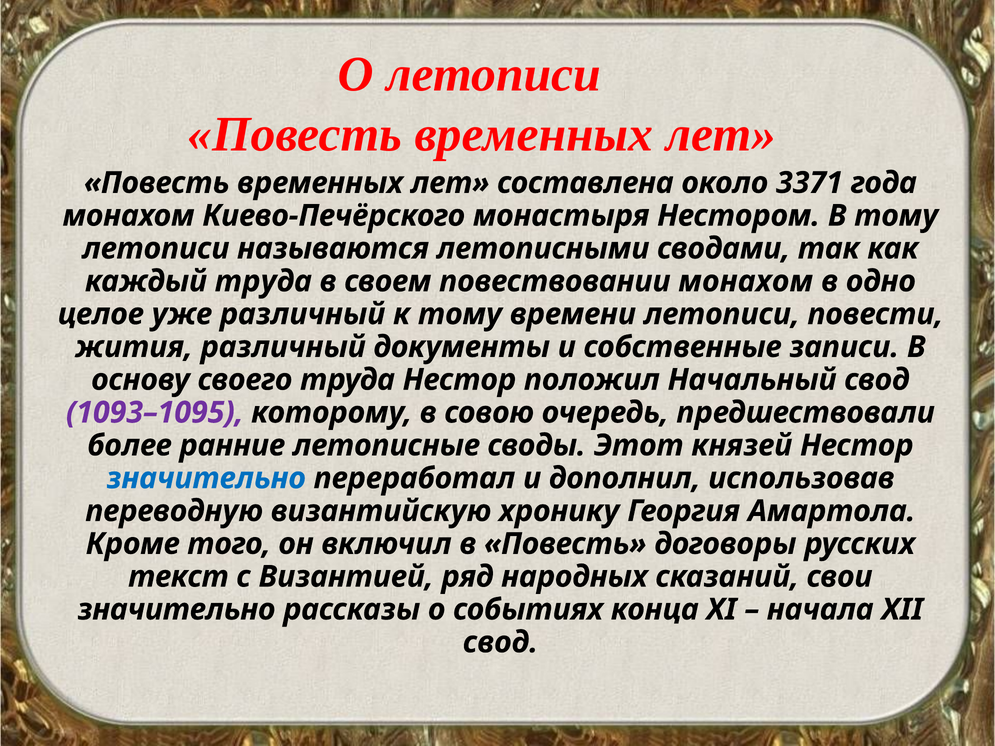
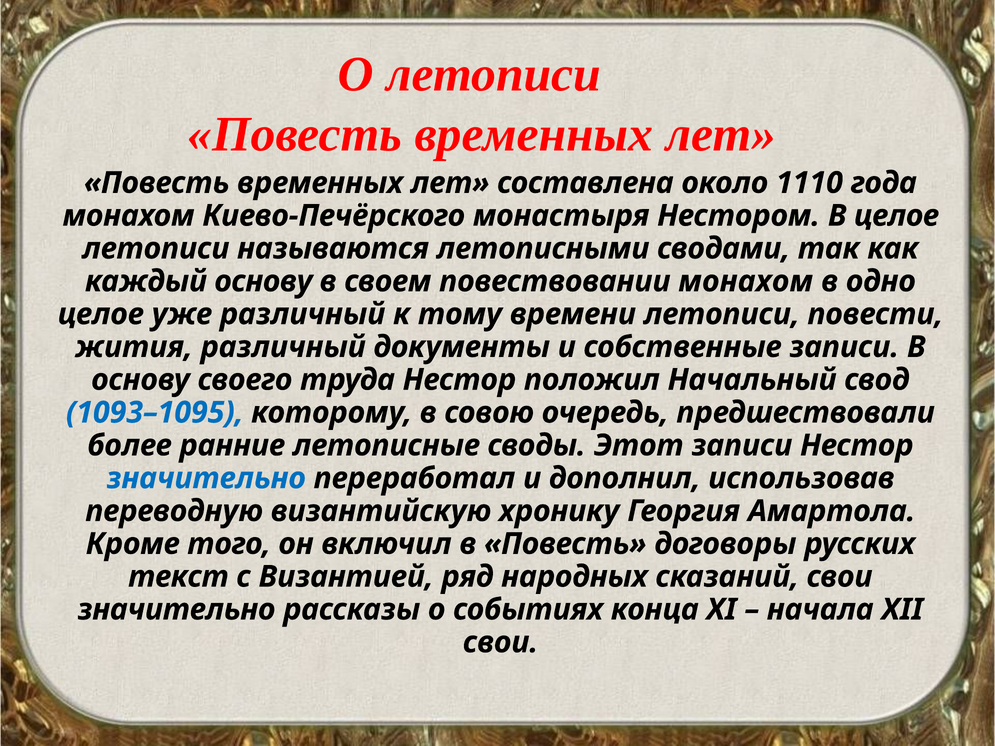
3371: 3371 -> 1110
В тому: тому -> целое
каждый труда: труда -> основу
1093–1095 colour: purple -> blue
Этот князей: князей -> записи
свод at (500, 643): свод -> свои
